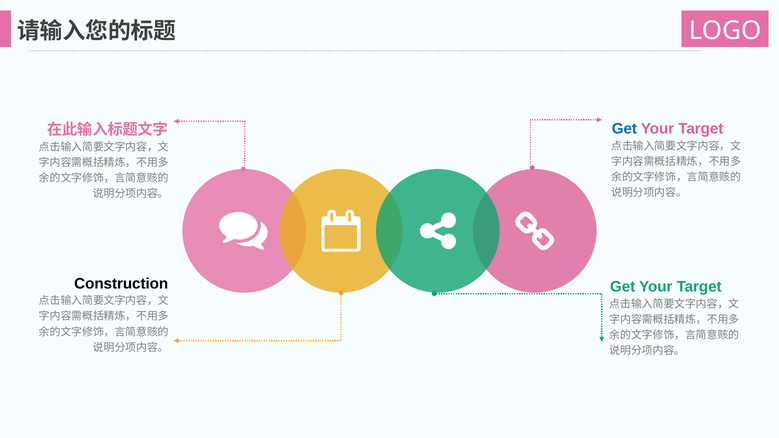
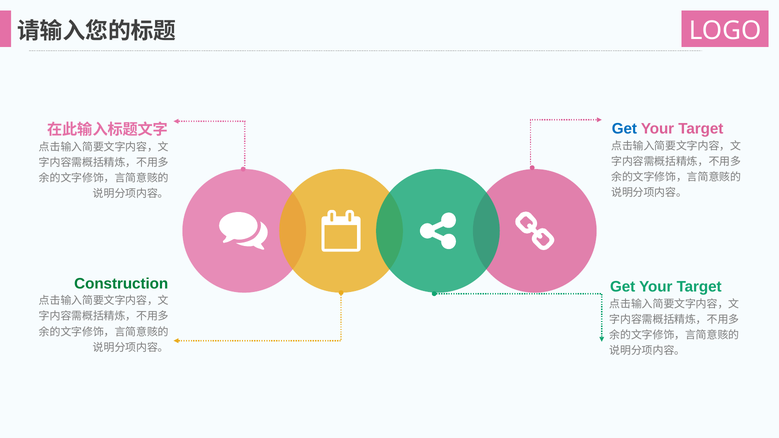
Construction colour: black -> green
